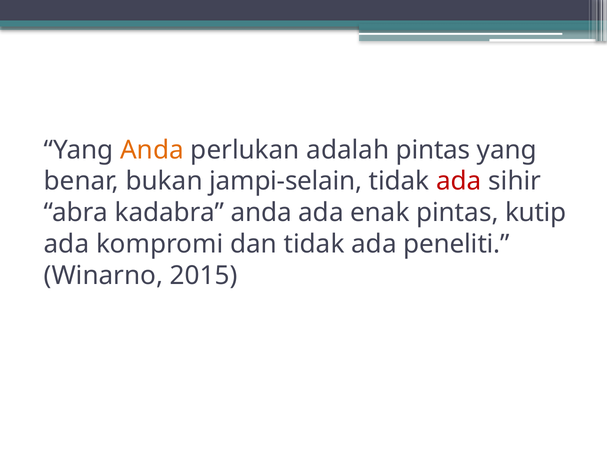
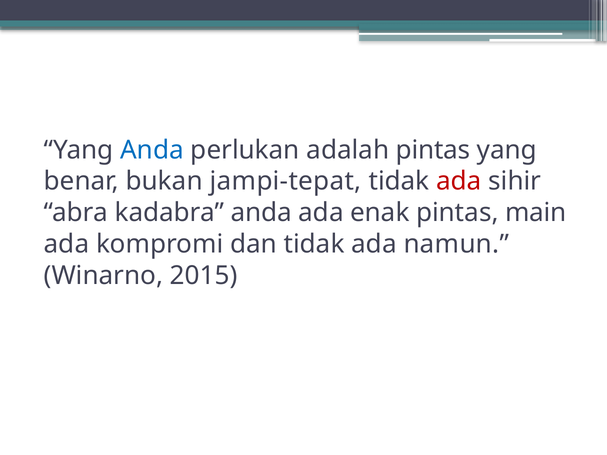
Anda at (152, 150) colour: orange -> blue
jampi-selain: jampi-selain -> jampi-tepat
kutip: kutip -> main
peneliti: peneliti -> namun
